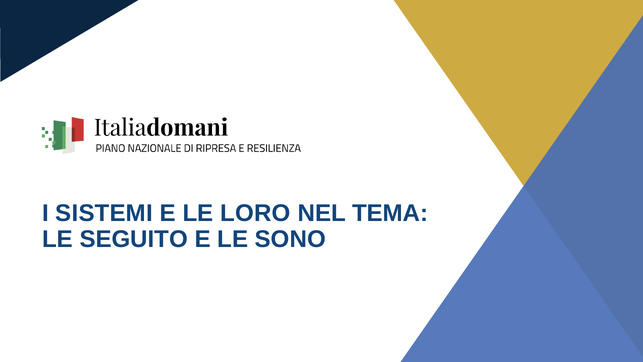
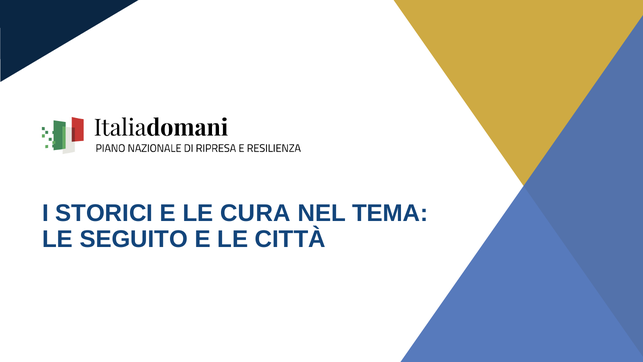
SISTEMI: SISTEMI -> STORICI
LORO: LORO -> CURA
SONO: SONO -> CITTÀ
